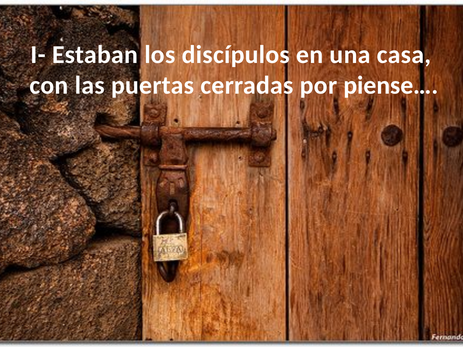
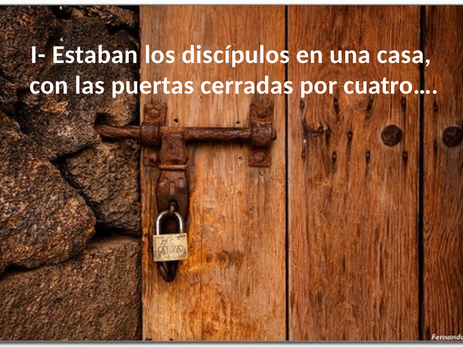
piense…: piense… -> cuatro…
